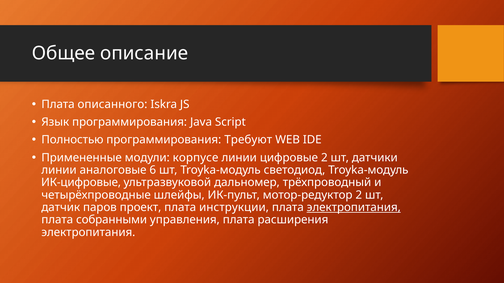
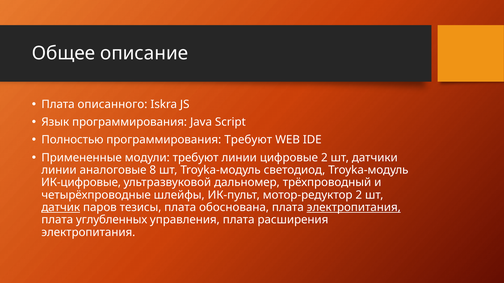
модули корпусе: корпусе -> требуют
6: 6 -> 8
датчик underline: none -> present
проект: проект -> тезисы
инструкции: инструкции -> обоснована
собранными: собранными -> углубленных
